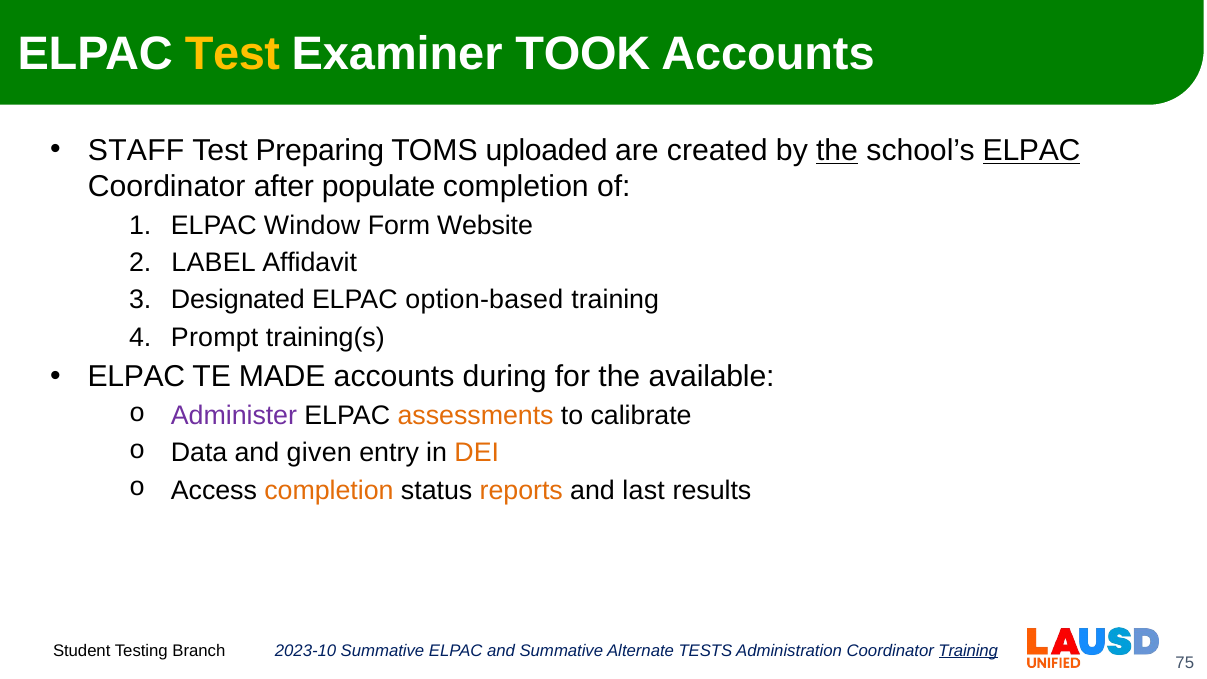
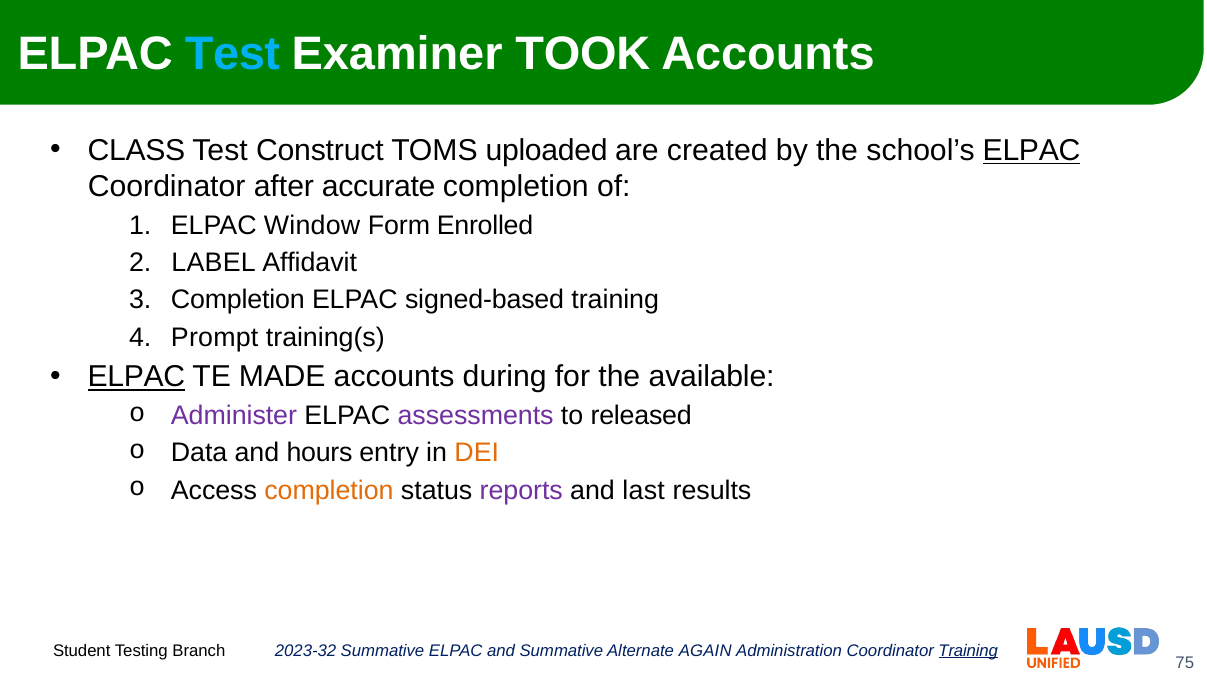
Test at (232, 54) colour: yellow -> light blue
STAFF: STAFF -> CLASS
Preparing: Preparing -> Construct
the at (837, 150) underline: present -> none
populate: populate -> accurate
Website: Website -> Enrolled
Designated at (238, 300): Designated -> Completion
option-based: option-based -> signed-based
ELPAC at (136, 377) underline: none -> present
assessments colour: orange -> purple
calibrate: calibrate -> released
given: given -> hours
reports colour: orange -> purple
2023-10: 2023-10 -> 2023-32
TESTS: TESTS -> AGAIN
